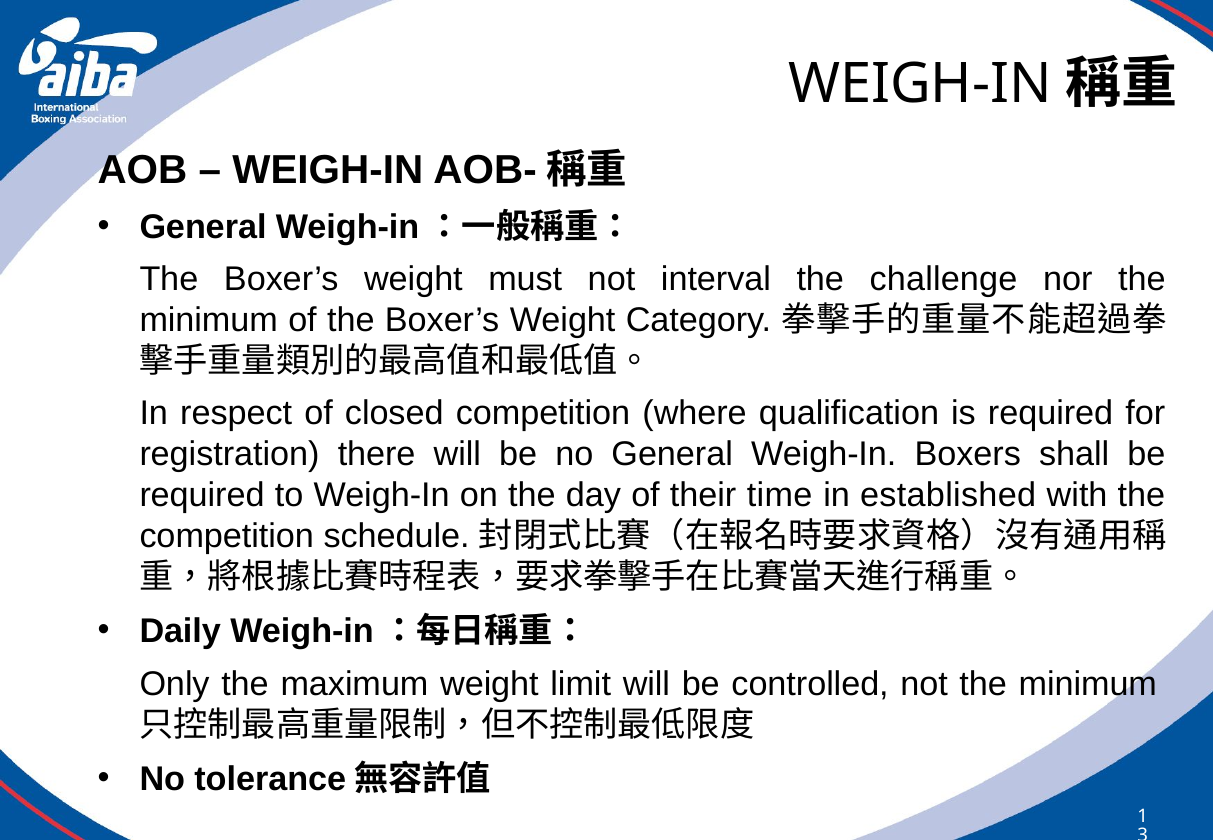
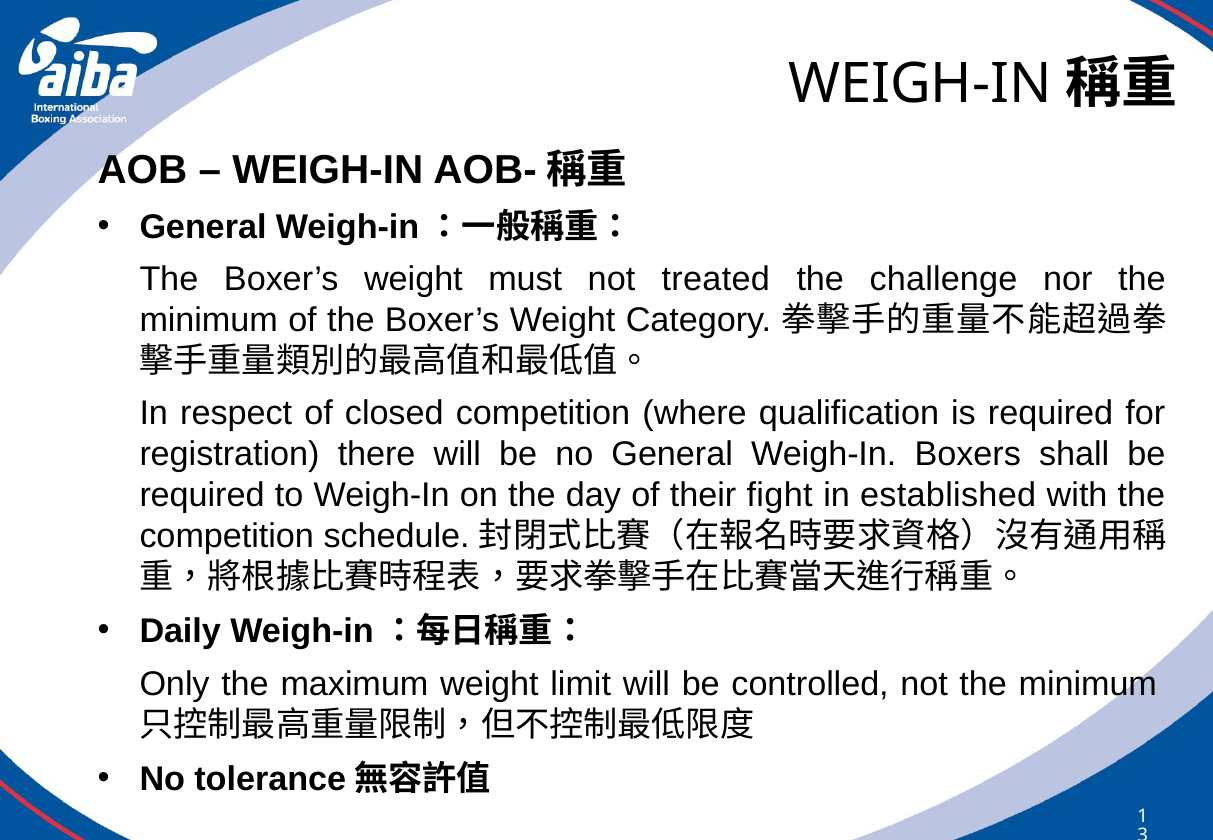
interval: interval -> treated
time: time -> fight
